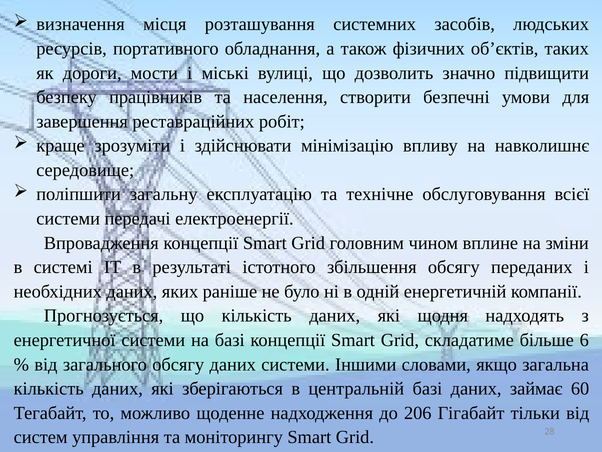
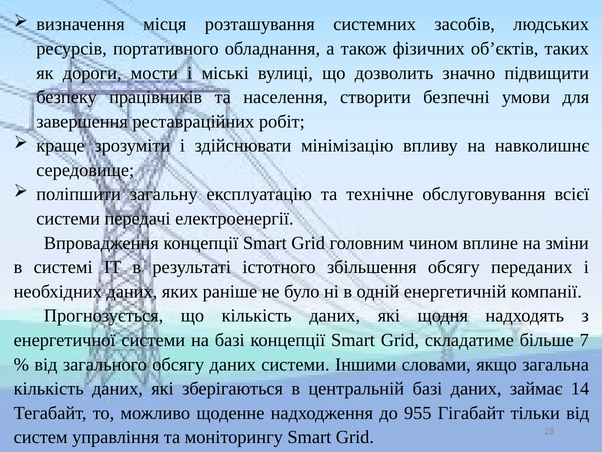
6: 6 -> 7
60: 60 -> 14
206: 206 -> 955
